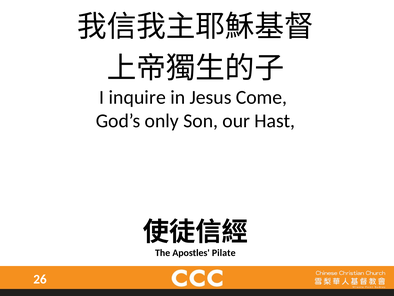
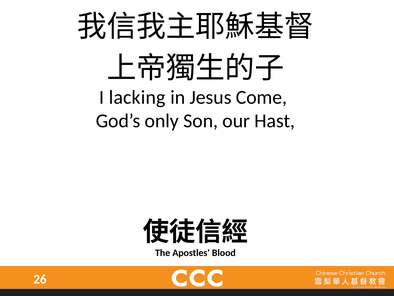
inquire: inquire -> lacking
Pilate: Pilate -> Blood
